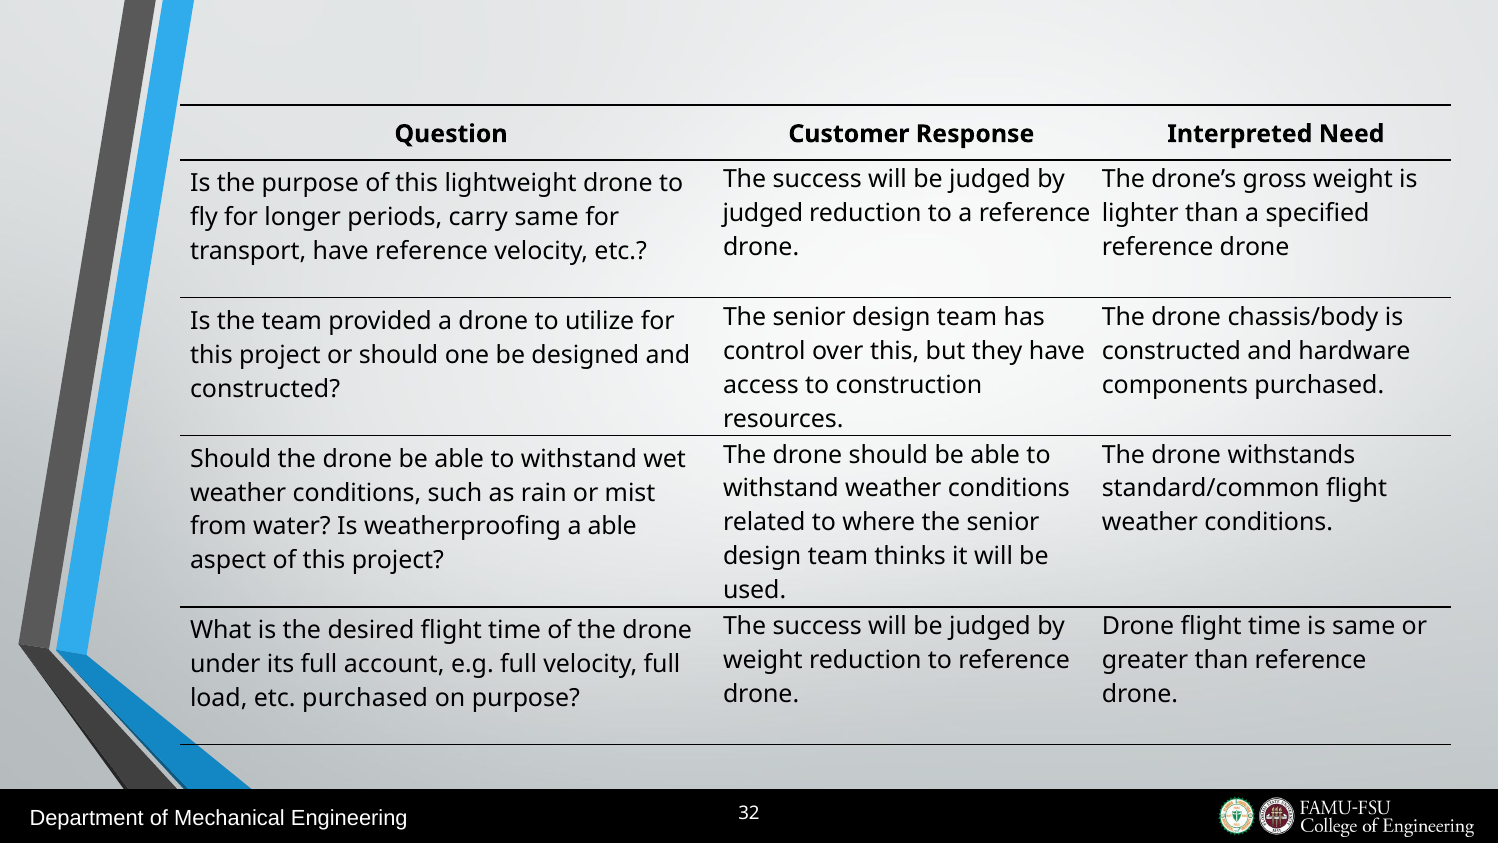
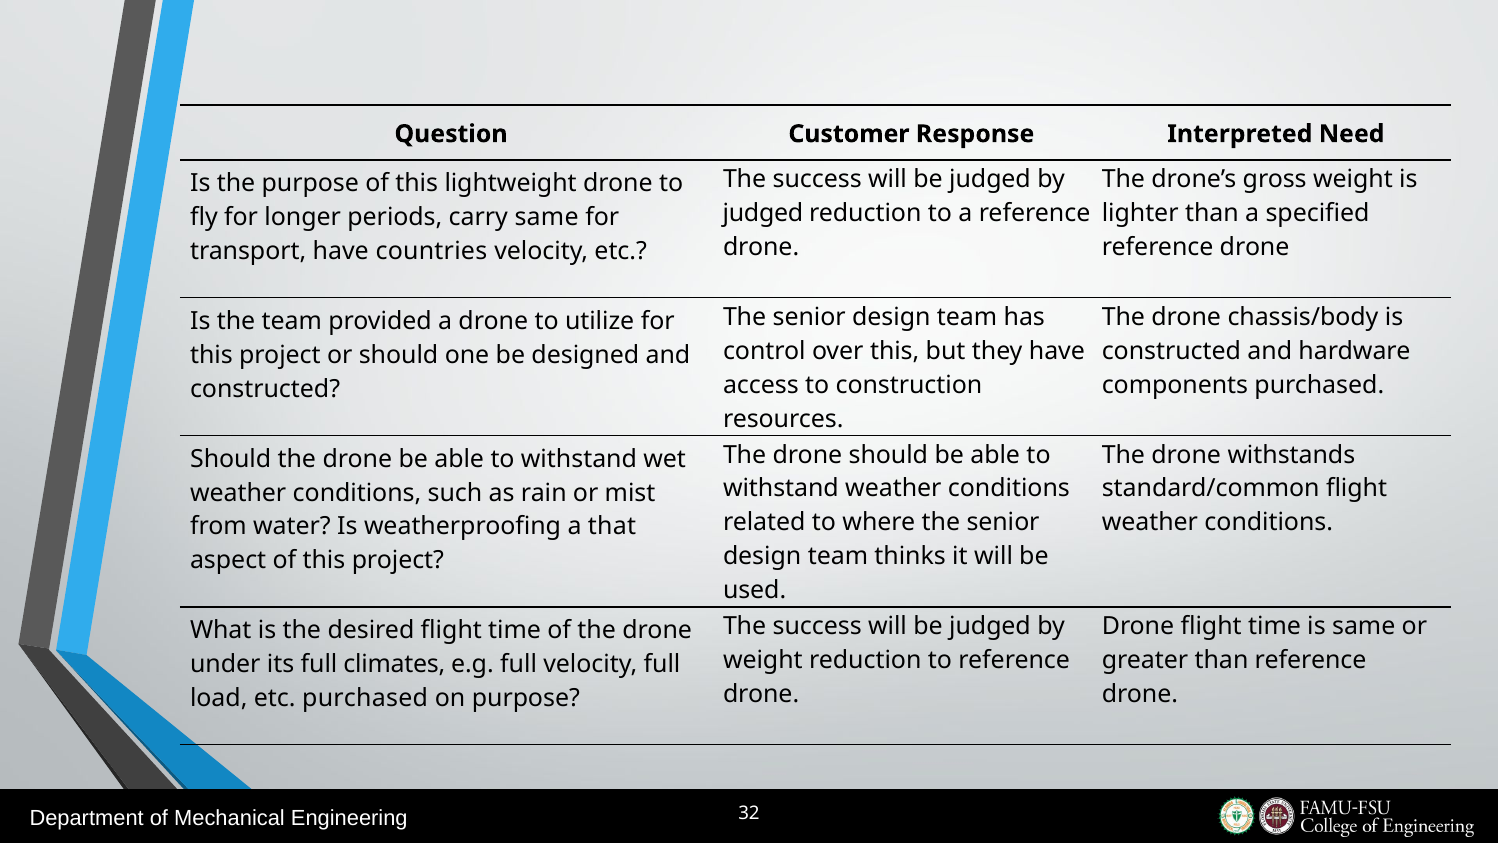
have reference: reference -> countries
a able: able -> that
account: account -> climates
